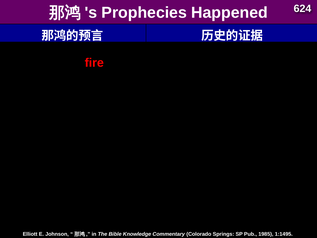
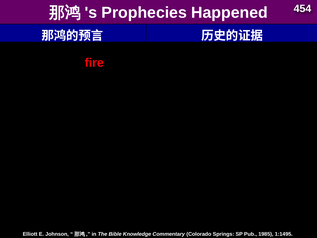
624: 624 -> 454
